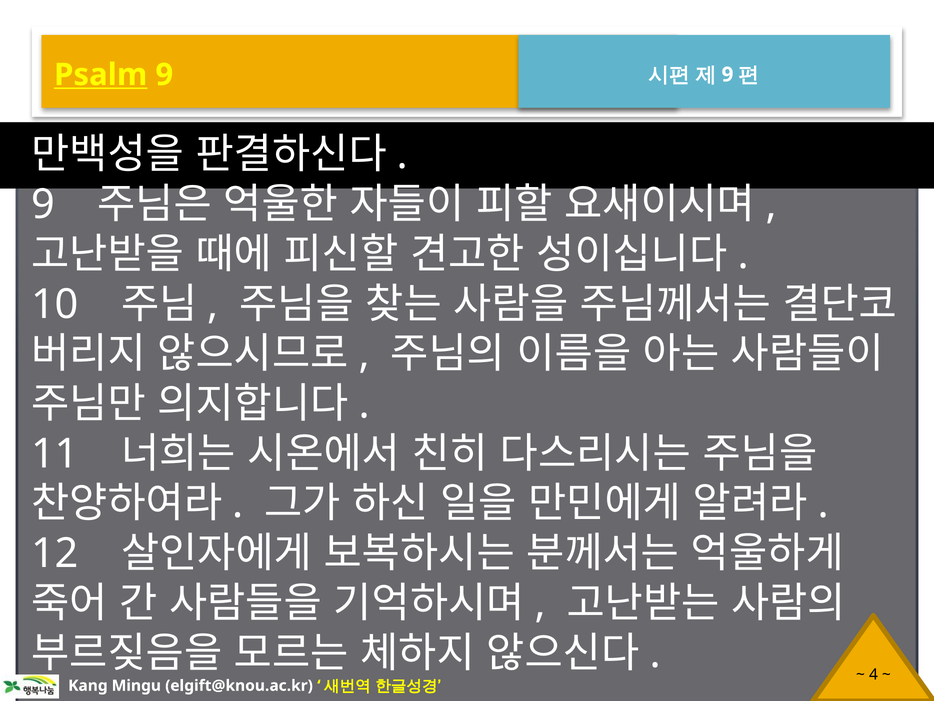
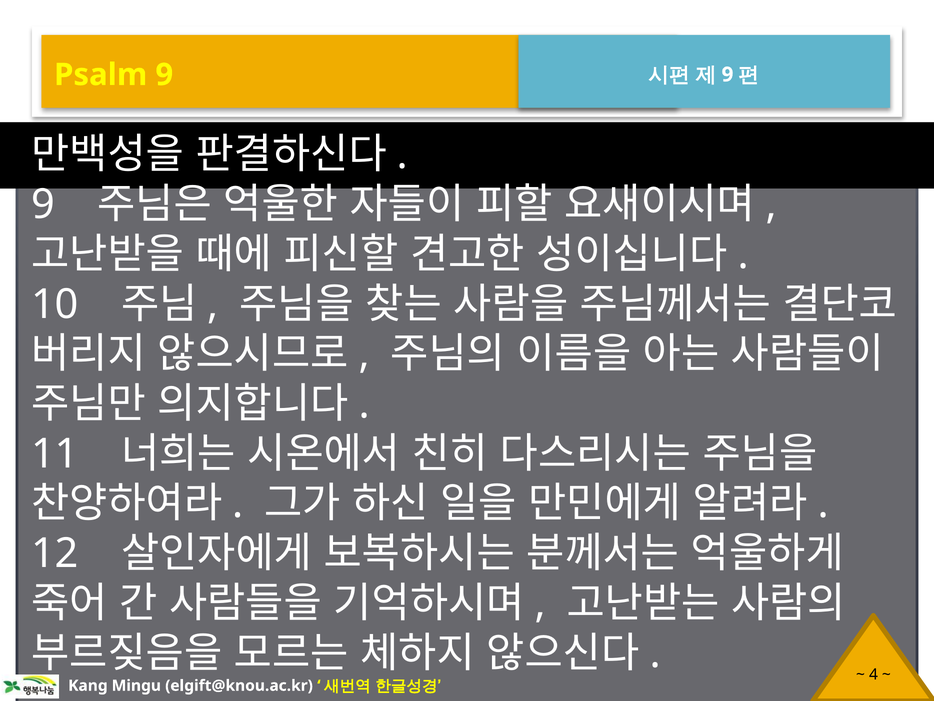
Psalm underline: present -> none
